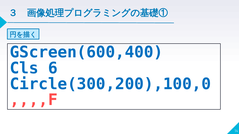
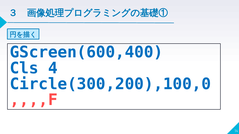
6: 6 -> 4
